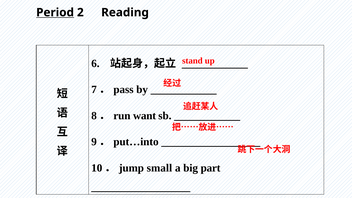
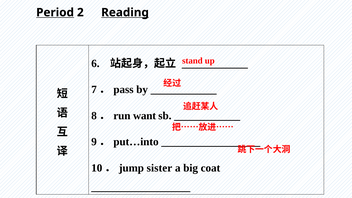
Reading underline: none -> present
small: small -> sister
part: part -> coat
